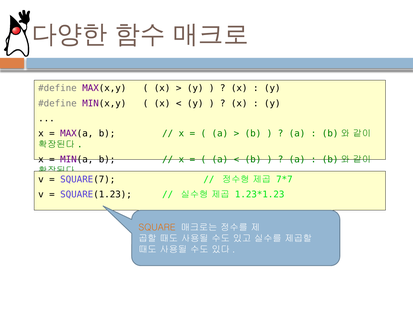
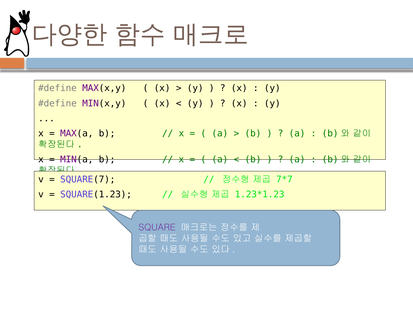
SQUARE colour: orange -> purple
